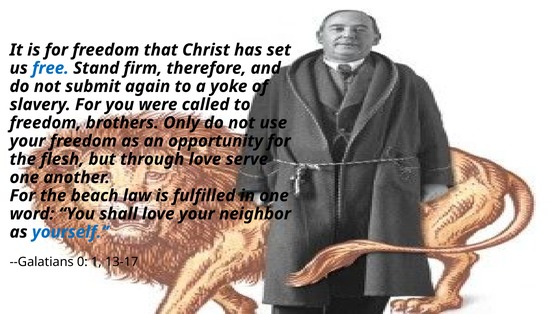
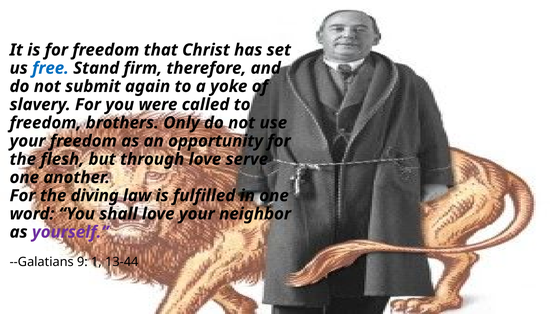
beach: beach -> diving
yourself colour: blue -> purple
0: 0 -> 9
13-17: 13-17 -> 13-44
